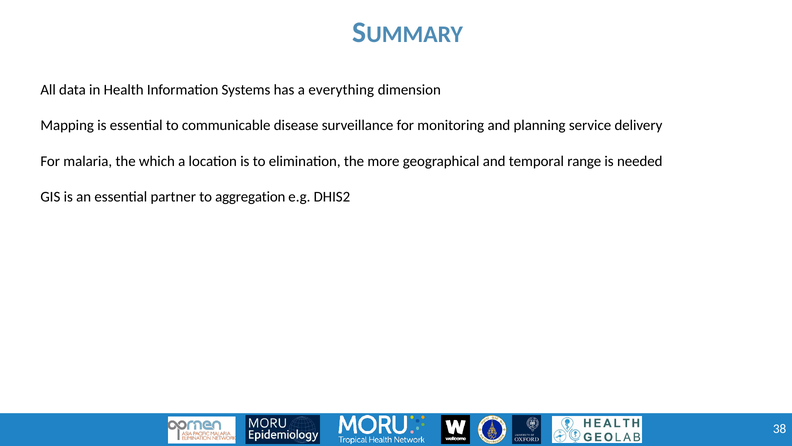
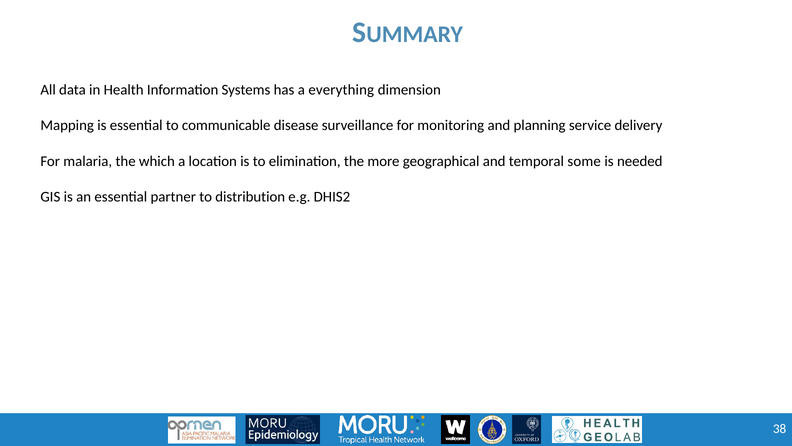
range: range -> some
aggregation: aggregation -> distribution
